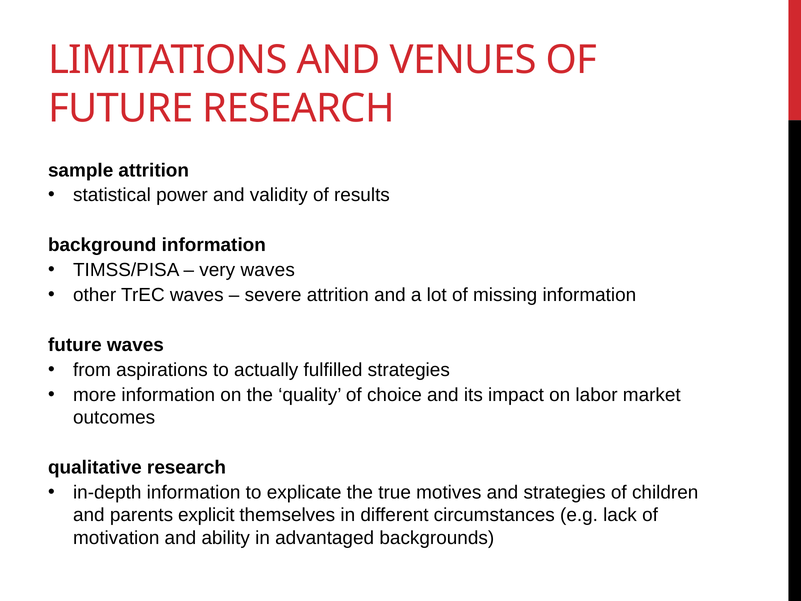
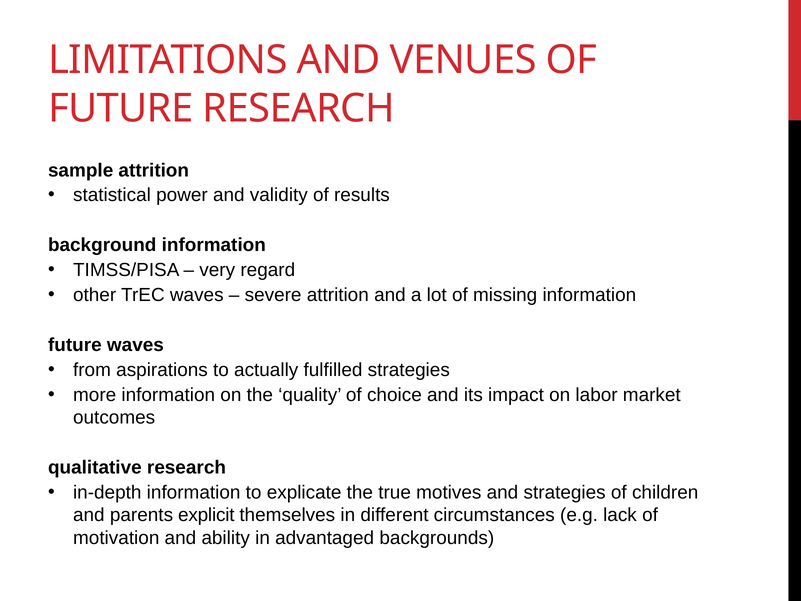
very waves: waves -> regard
